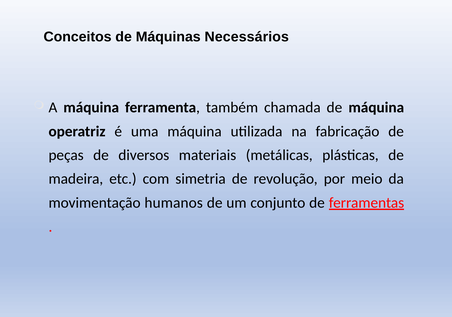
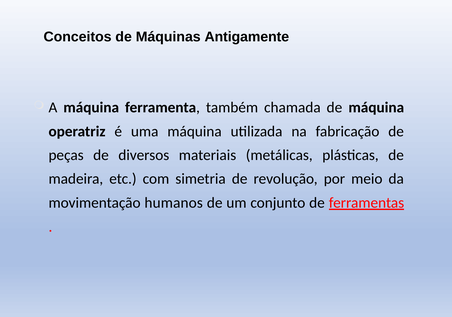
Necessários: Necessários -> Antigamente
